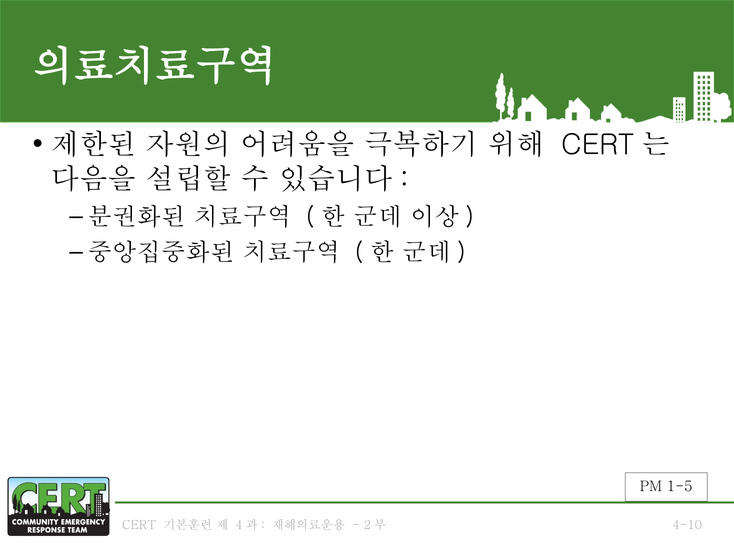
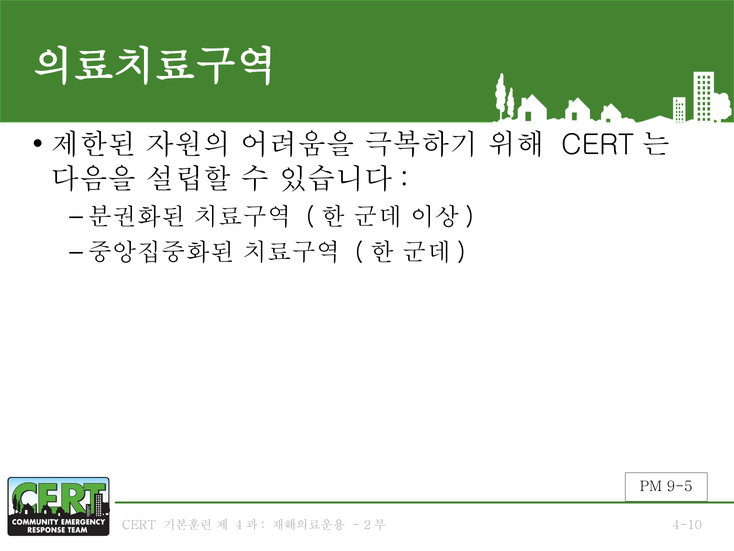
1-5: 1-5 -> 9-5
